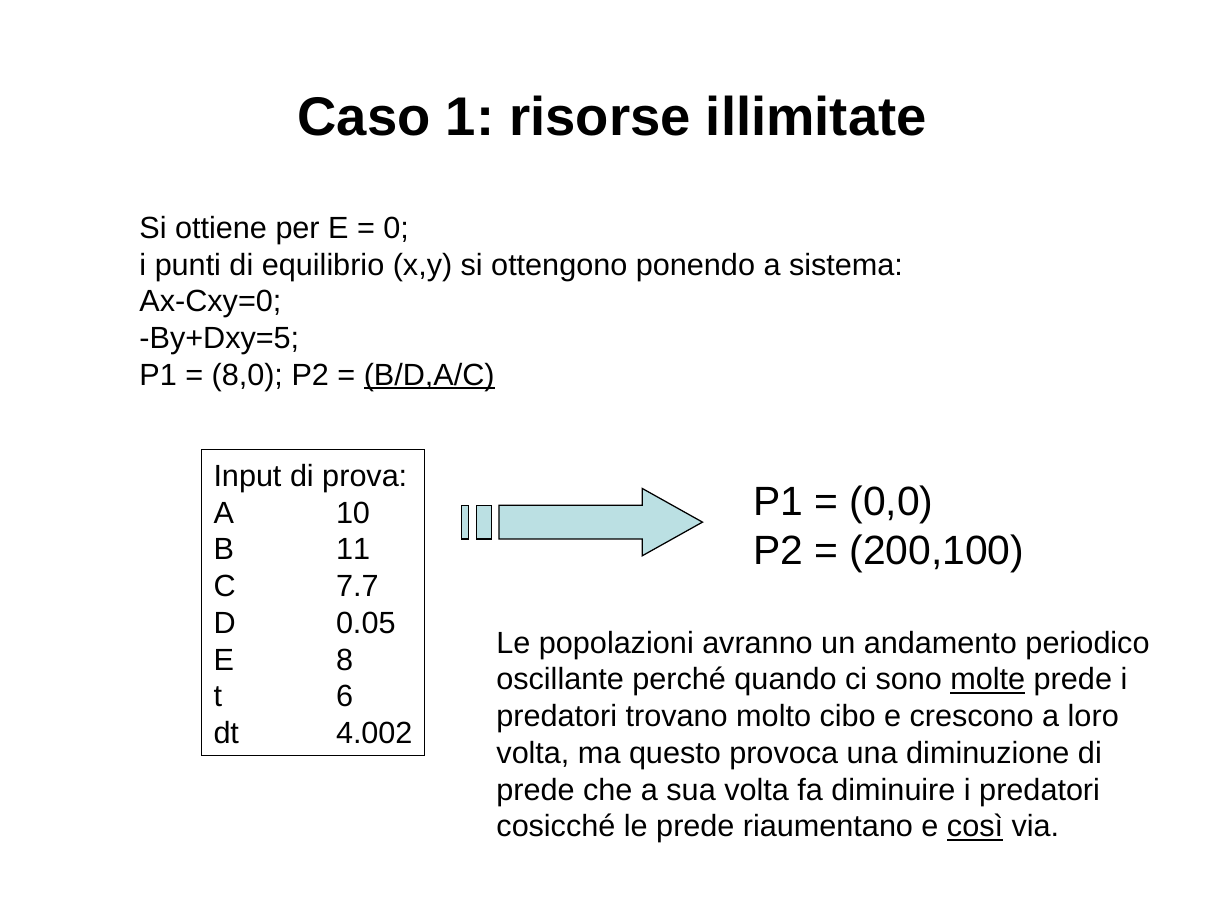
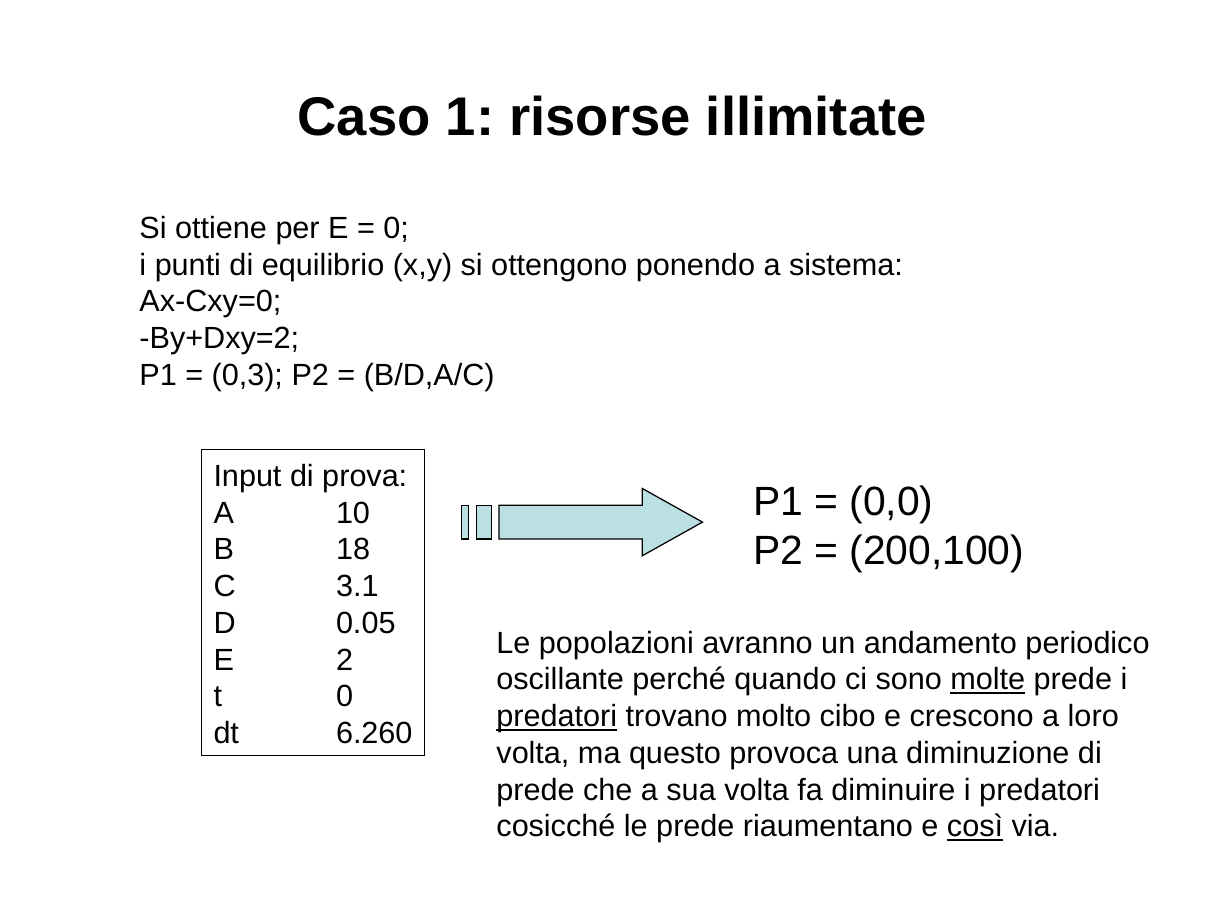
By+Dxy=5: By+Dxy=5 -> By+Dxy=2
8,0: 8,0 -> 0,3
B/D,A/C underline: present -> none
11: 11 -> 18
7.7: 7.7 -> 3.1
8: 8 -> 2
t 6: 6 -> 0
predatori at (557, 716) underline: none -> present
4.002: 4.002 -> 6.260
